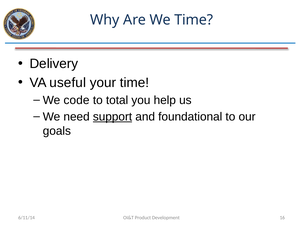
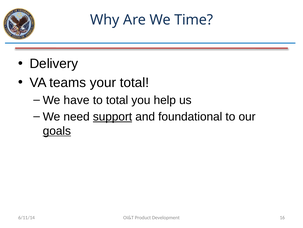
useful: useful -> teams
your time: time -> total
code: code -> have
goals underline: none -> present
